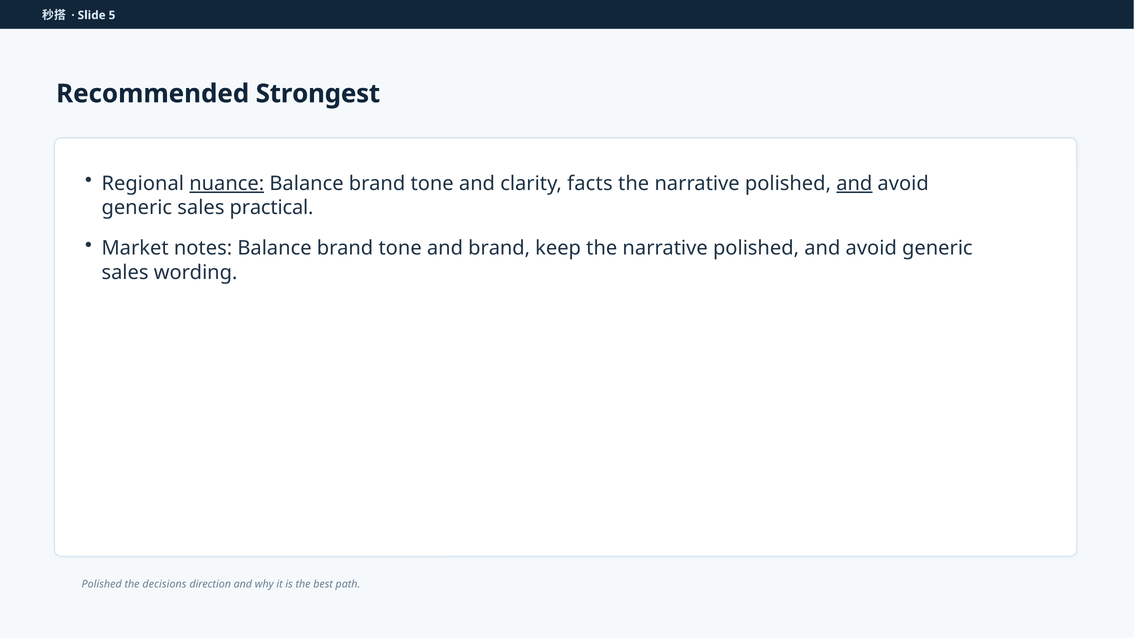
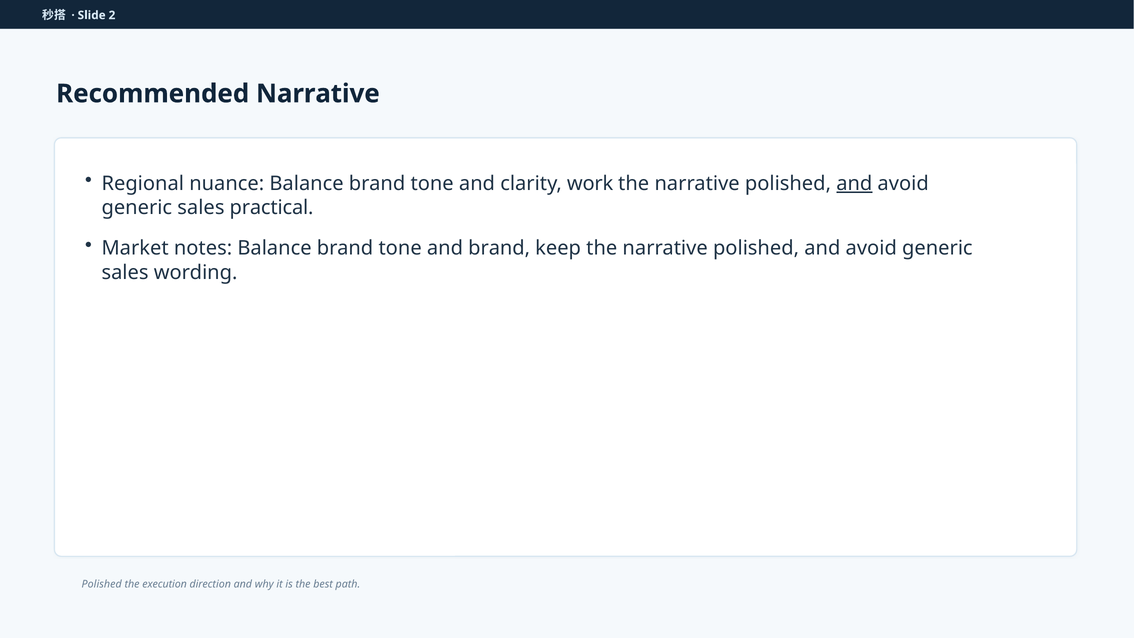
5: 5 -> 2
Recommended Strongest: Strongest -> Narrative
nuance underline: present -> none
facts: facts -> work
decisions: decisions -> execution
